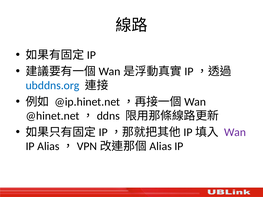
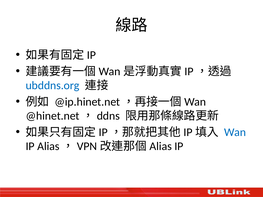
Wan colour: purple -> blue
